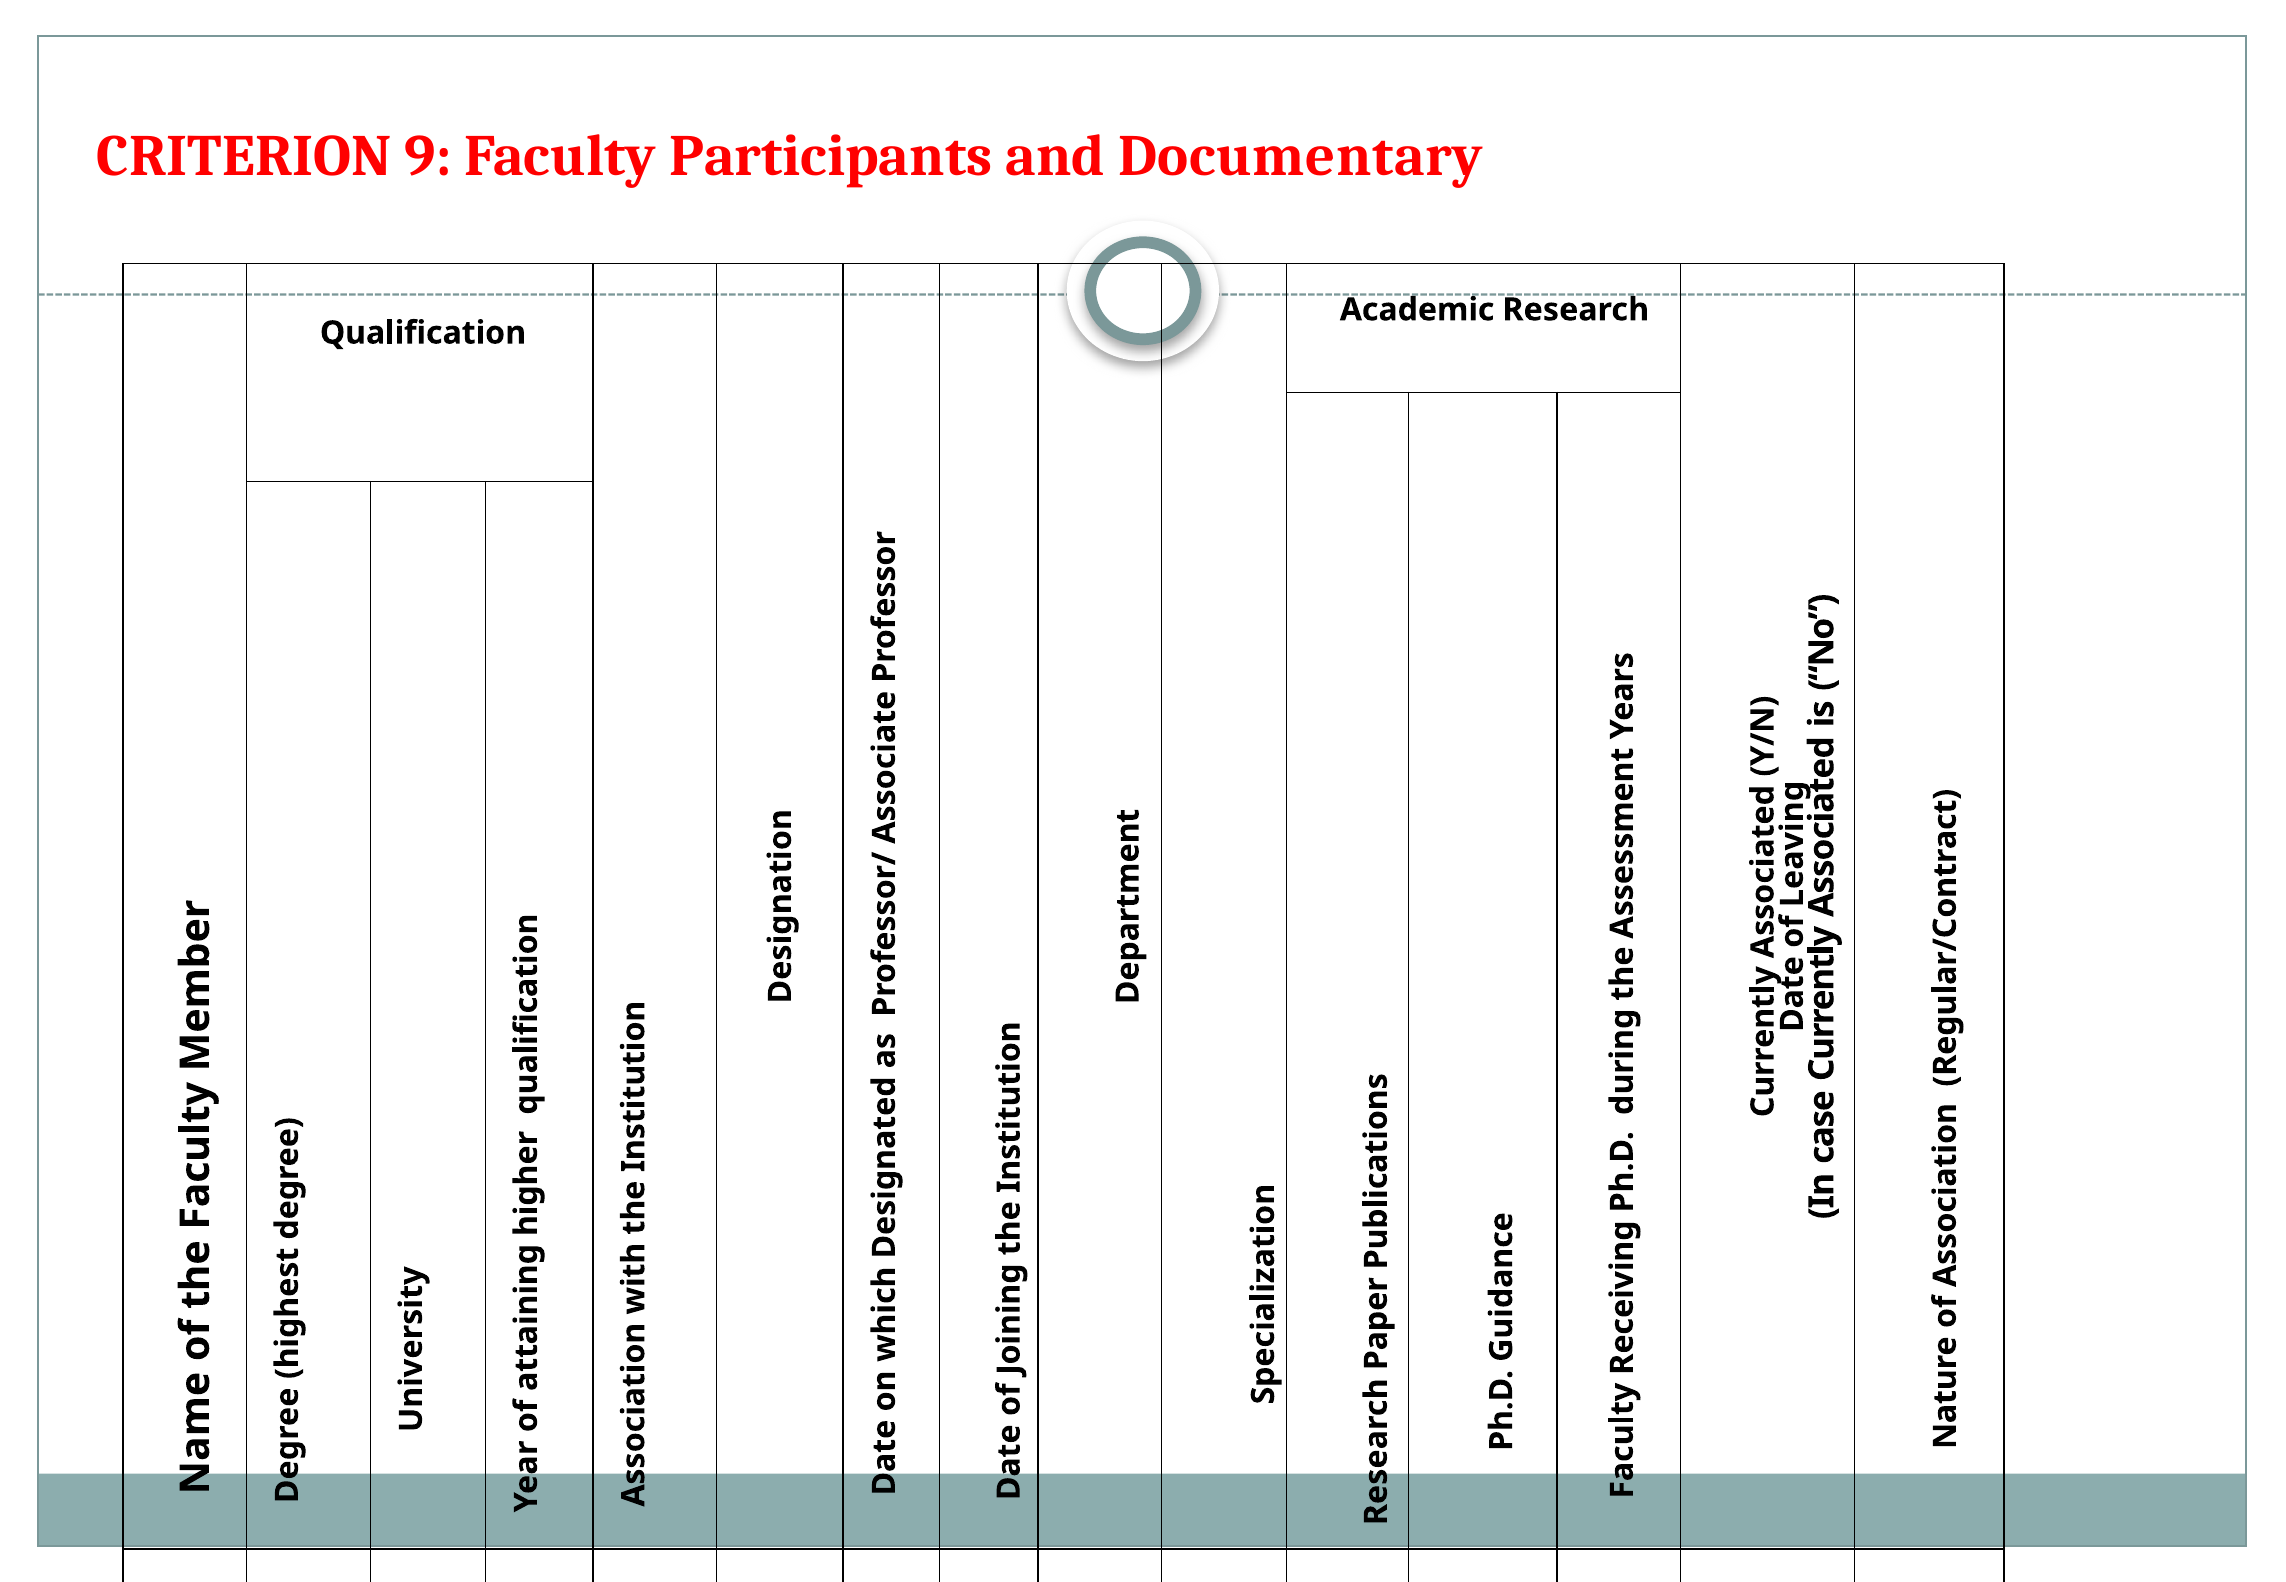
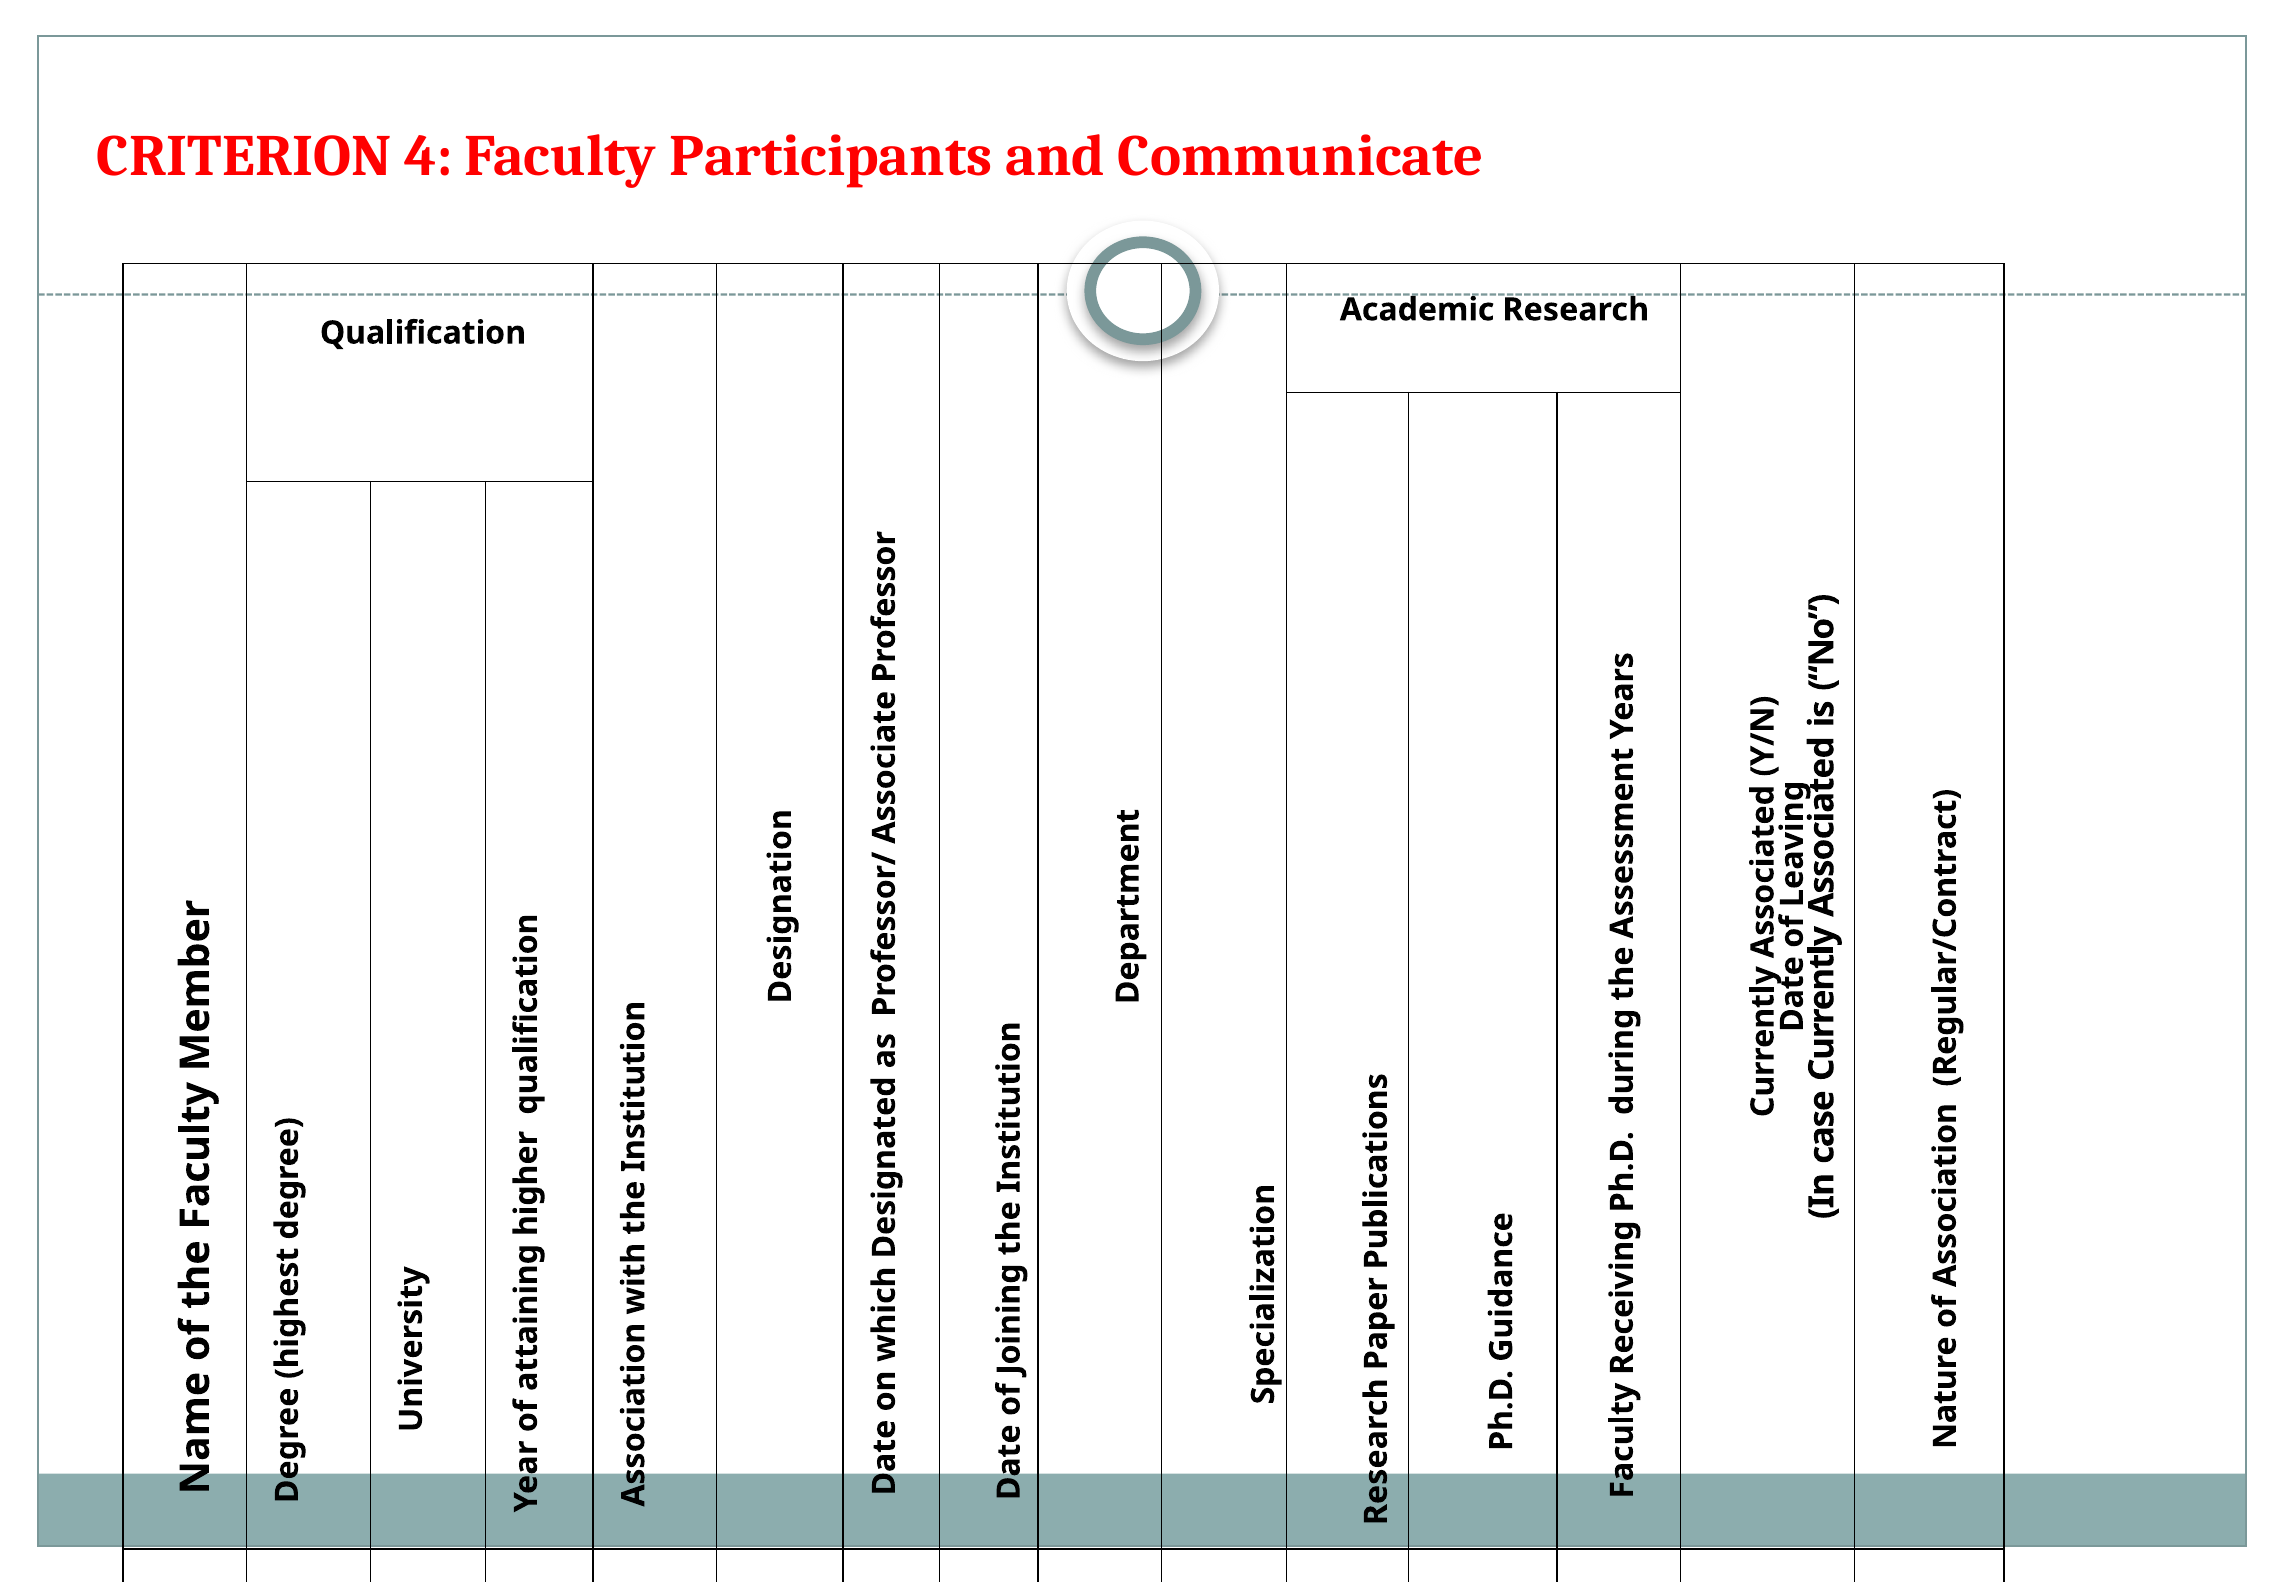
9: 9 -> 4
Documentary: Documentary -> Communicate
